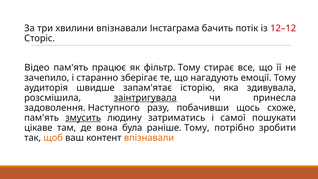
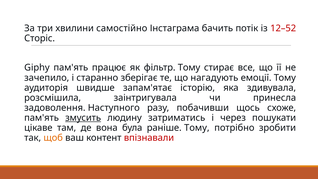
хвилини впізнавали: впізнавали -> самостійно
12–12: 12–12 -> 12–52
Відео: Відео -> Giphy
заінтригувала underline: present -> none
самої: самої -> через
впізнавали at (149, 138) colour: orange -> red
